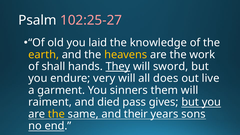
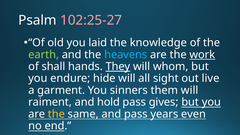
earth colour: yellow -> light green
heavens colour: yellow -> light blue
work underline: none -> present
sword: sword -> whom
very: very -> hide
does: does -> sight
died: died -> hold
and their: their -> pass
sons: sons -> even
